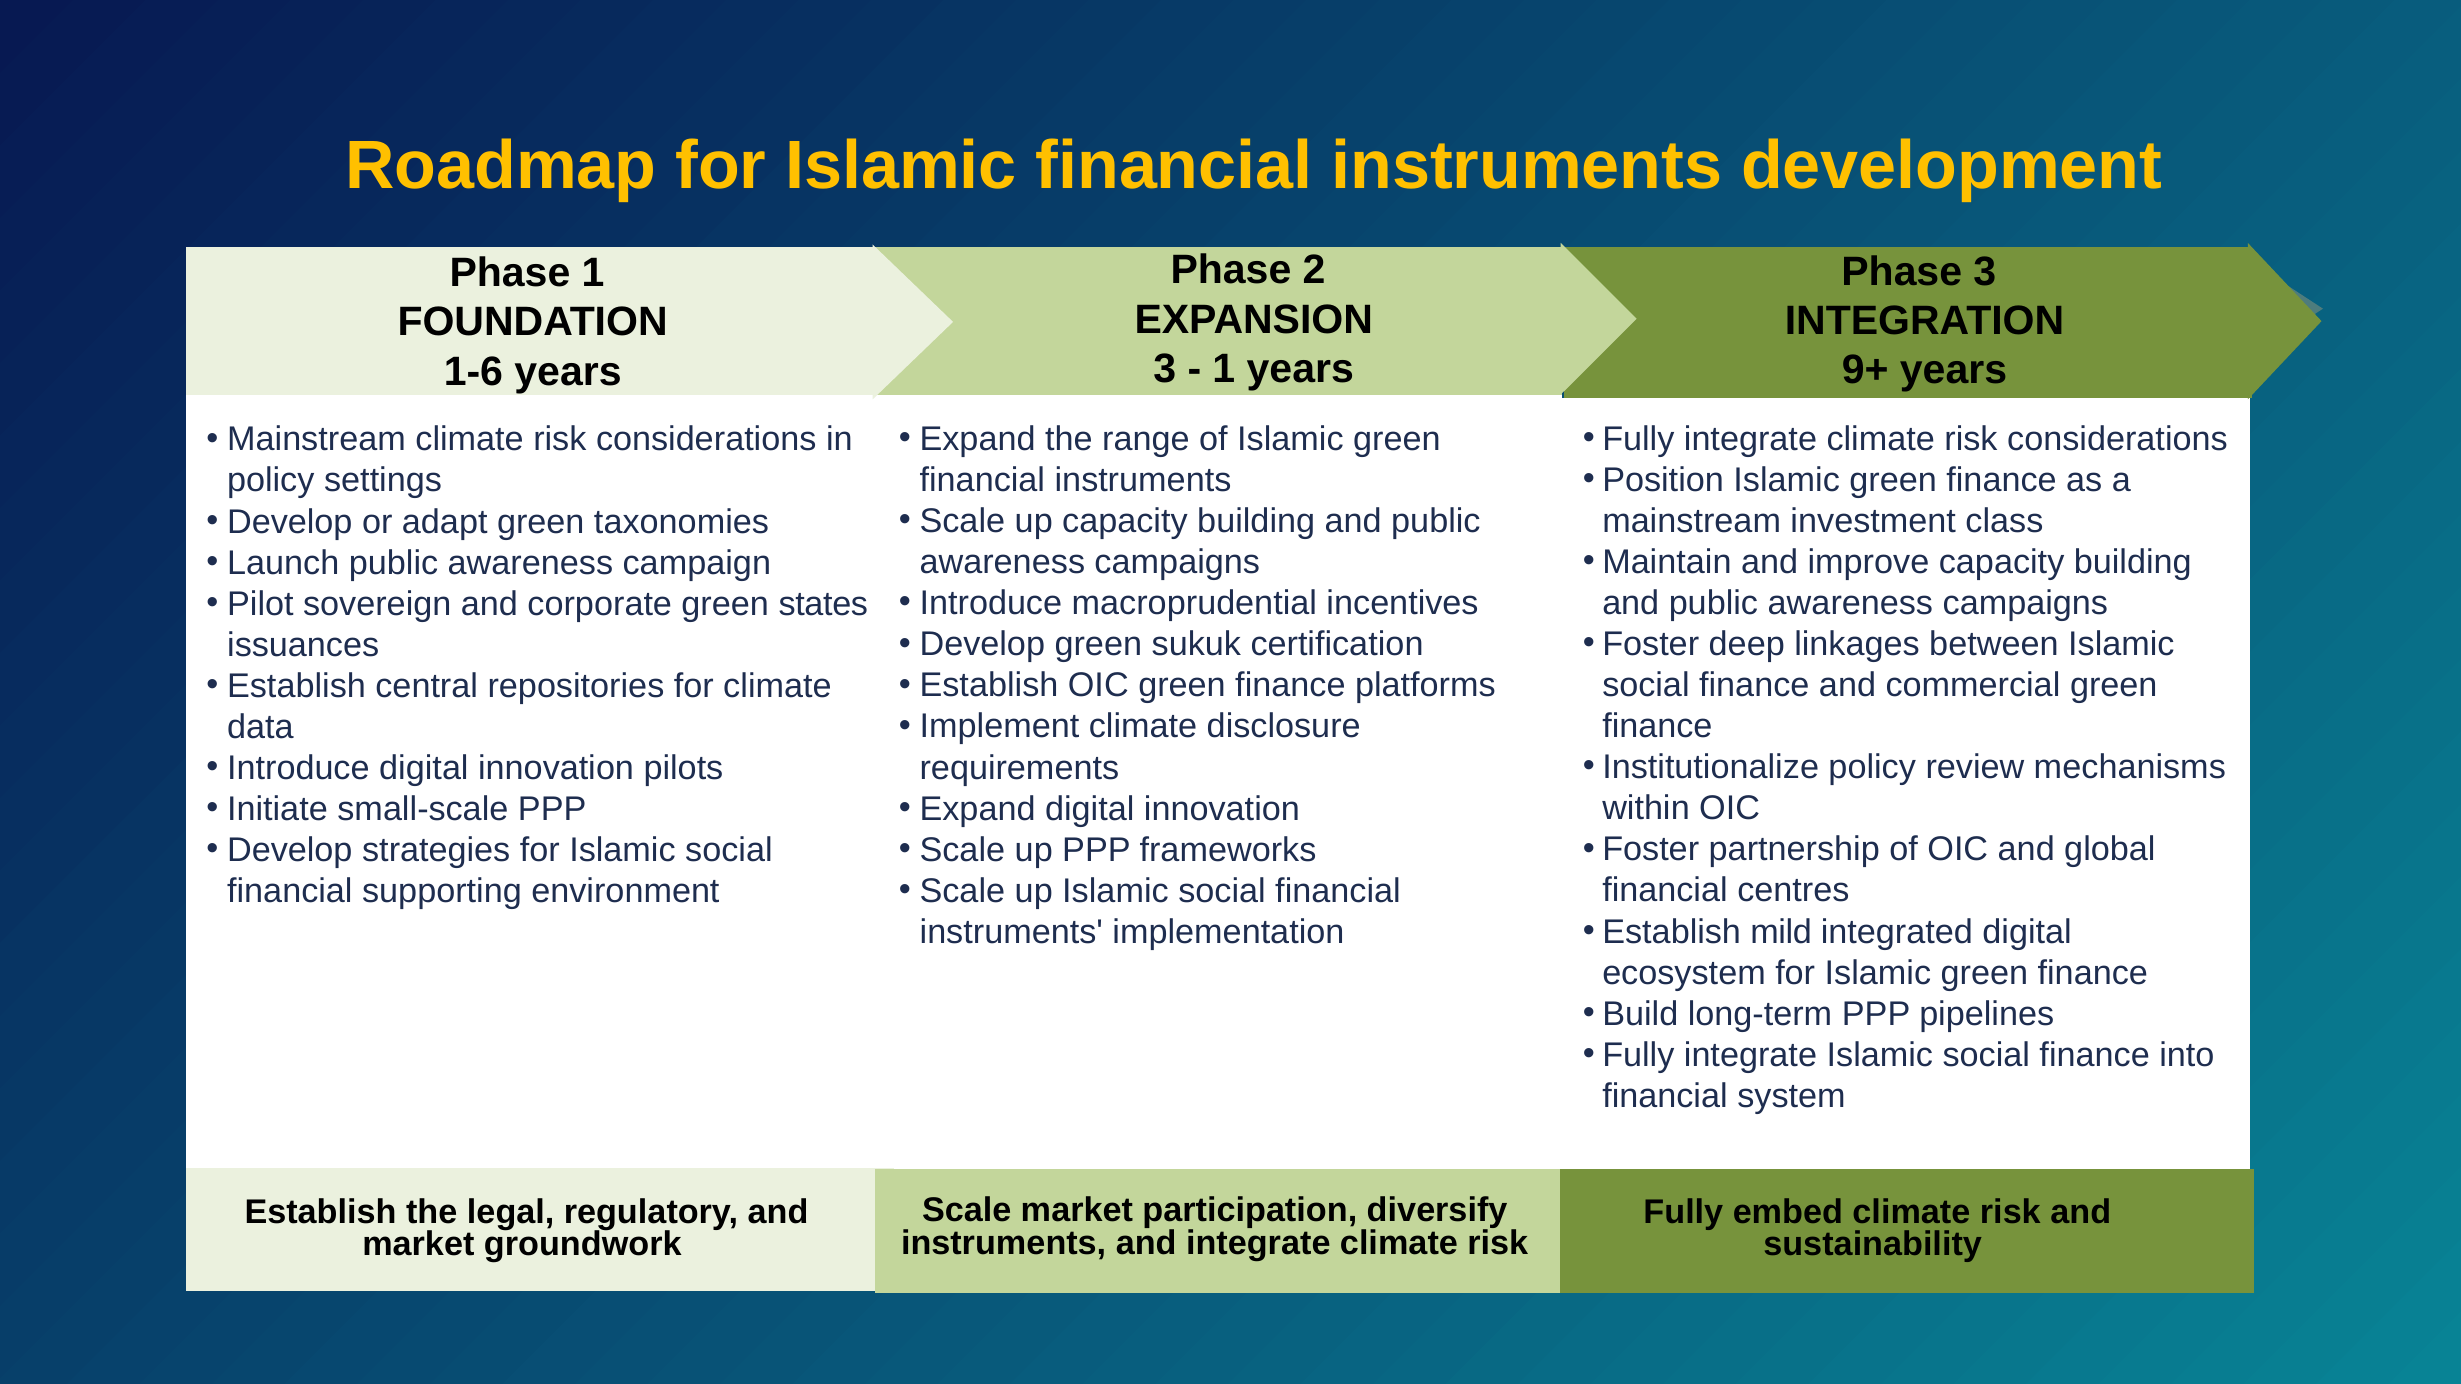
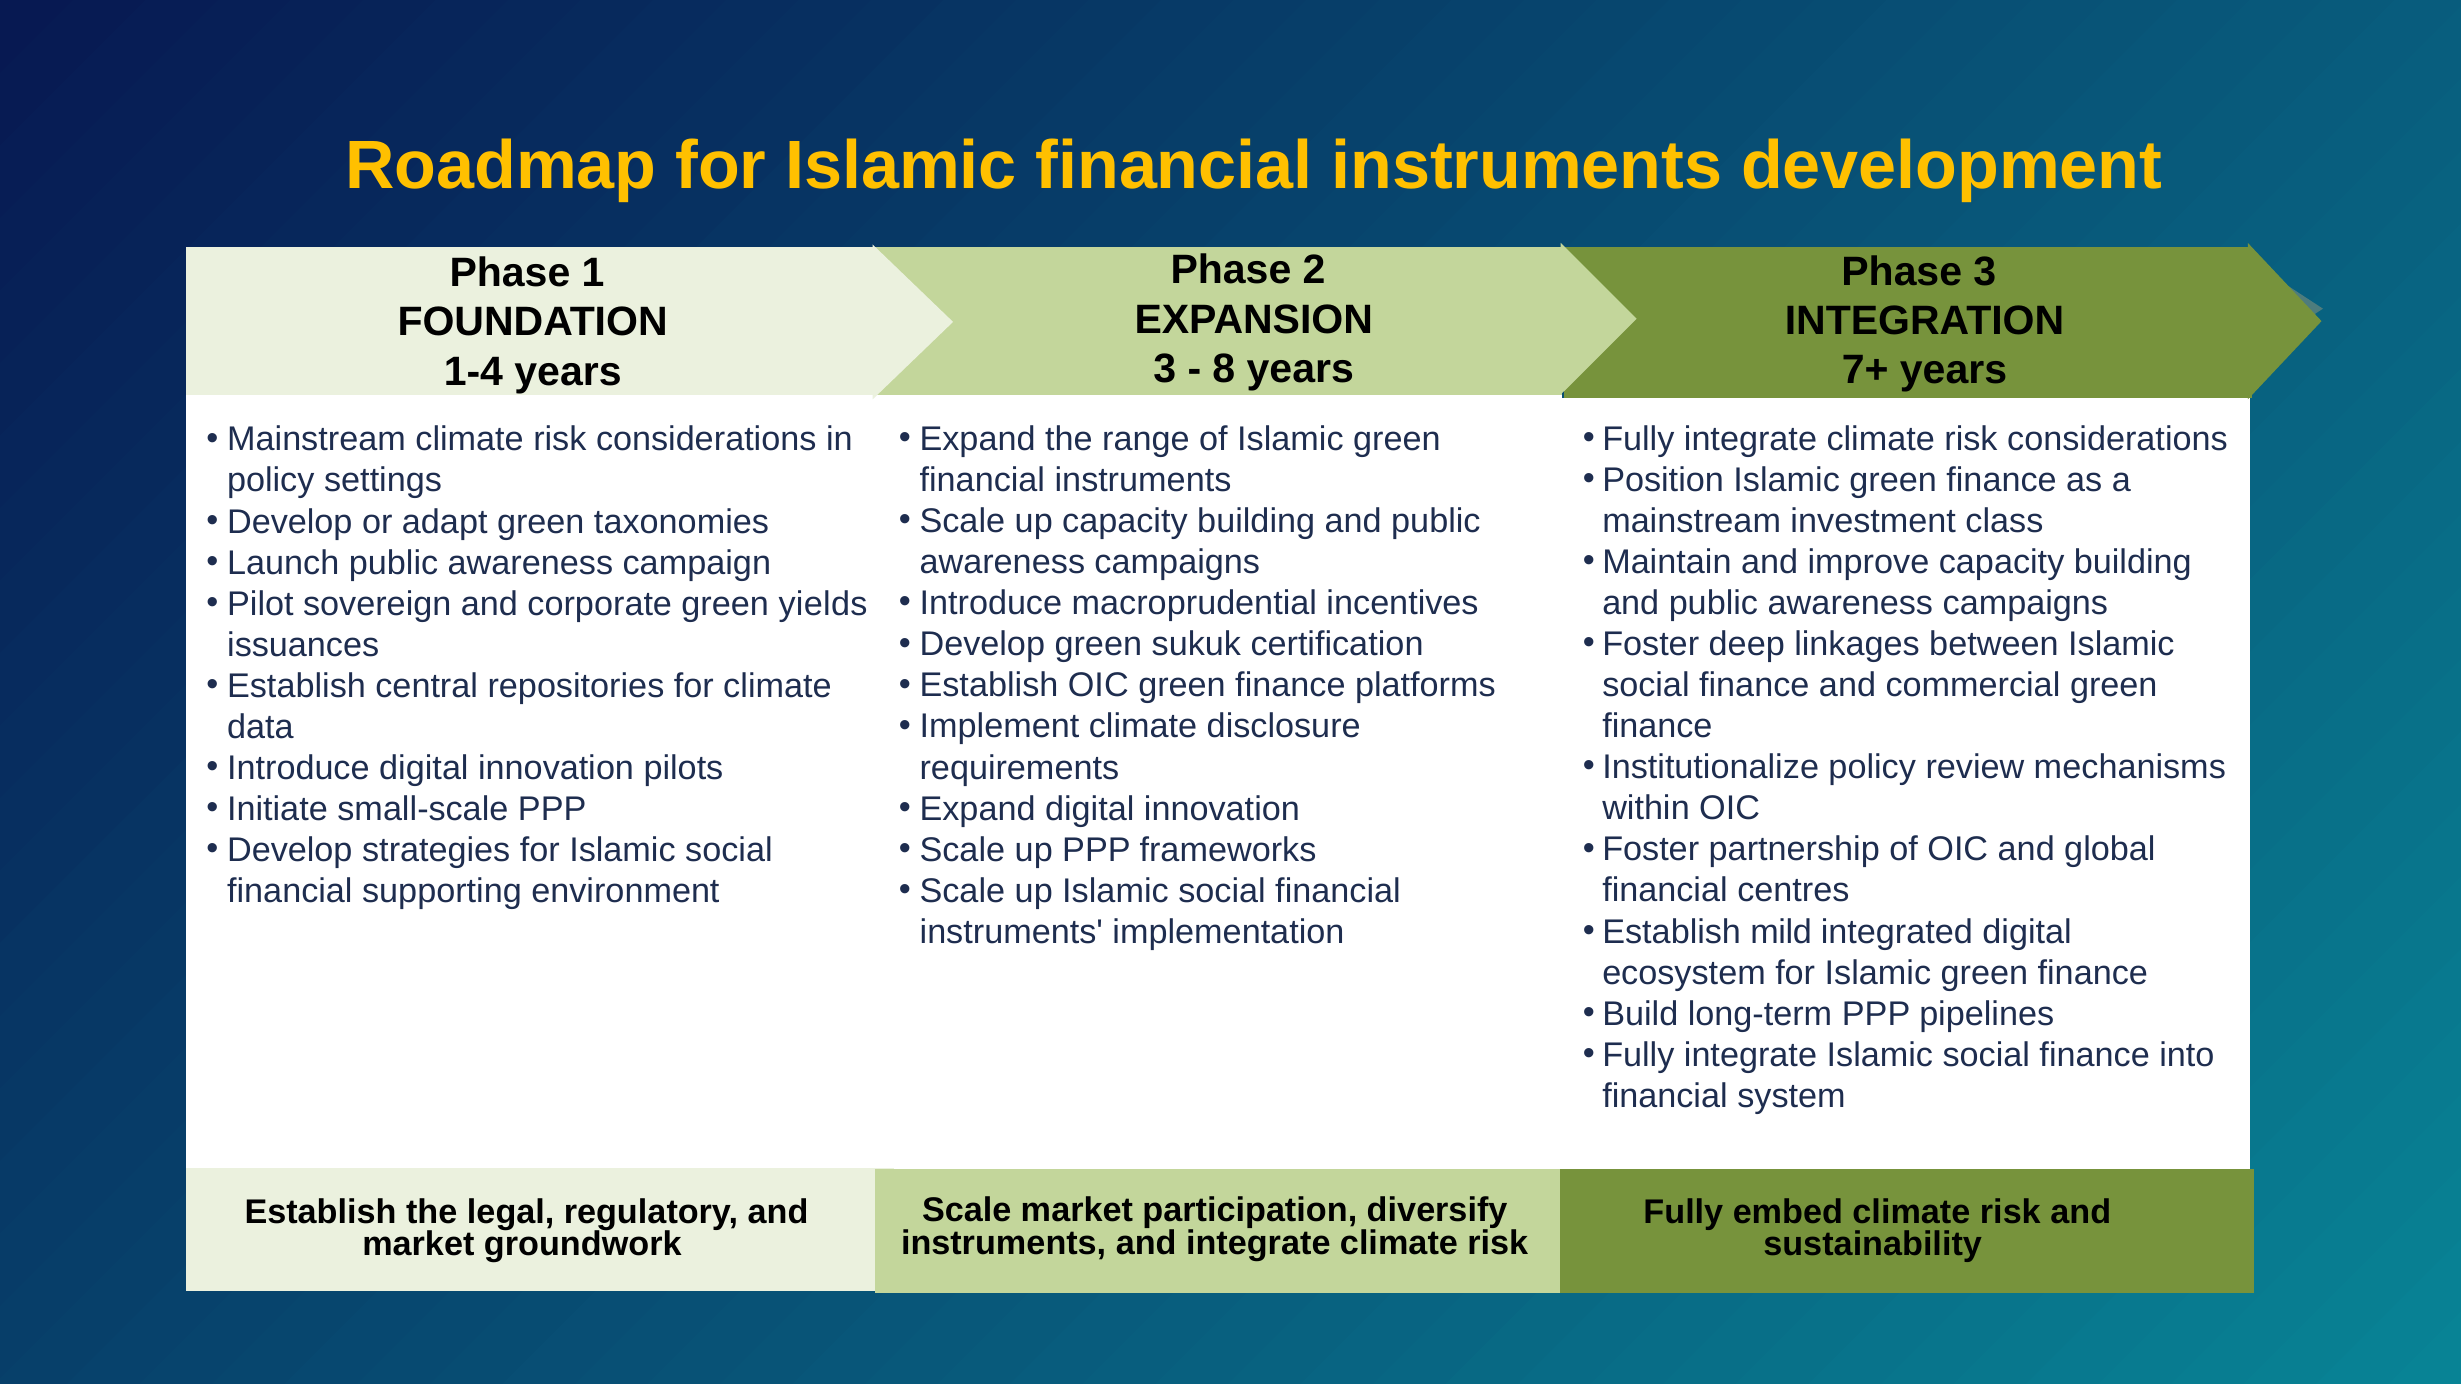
1 at (1224, 369): 1 -> 8
9+: 9+ -> 7+
1-6: 1-6 -> 1-4
states: states -> yields
